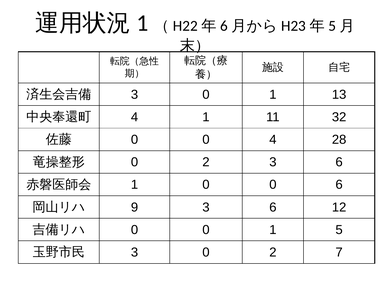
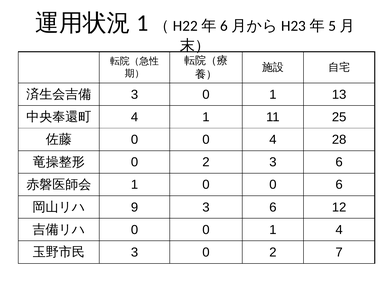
32: 32 -> 25
1 5: 5 -> 4
